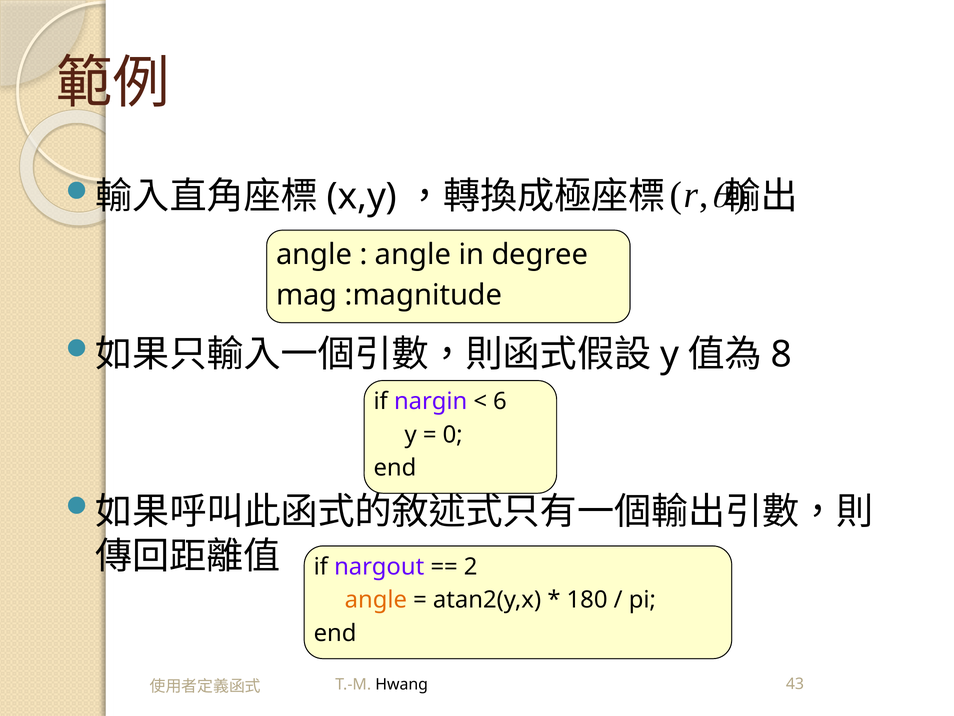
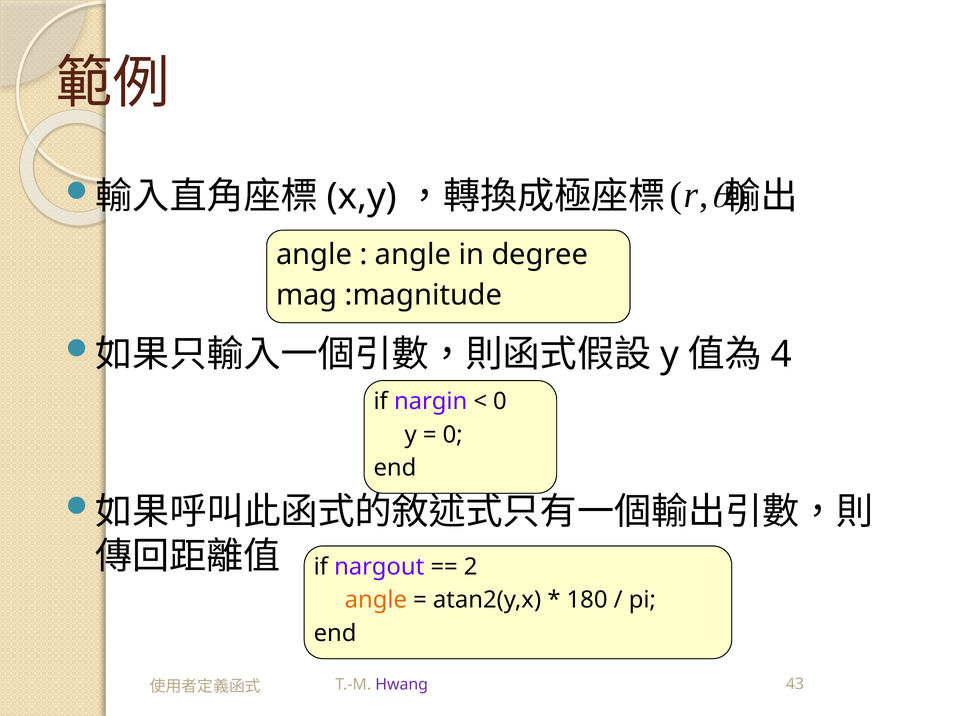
8: 8 -> 4
6 at (500, 401): 6 -> 0
Hwang colour: black -> purple
